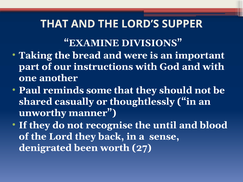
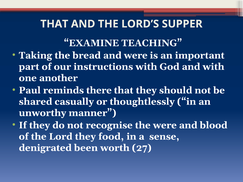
DIVISIONS: DIVISIONS -> TEACHING
some: some -> there
the until: until -> were
back: back -> food
